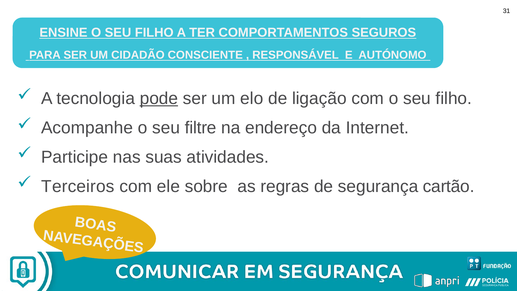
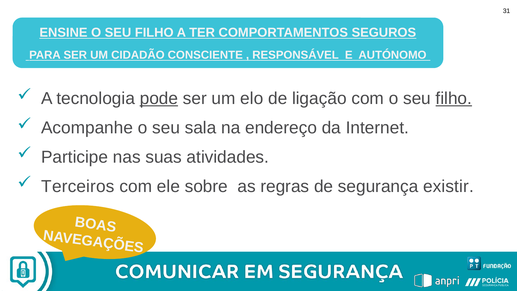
filho at (454, 98) underline: none -> present
filtre: filtre -> sala
cartão: cartão -> existir
